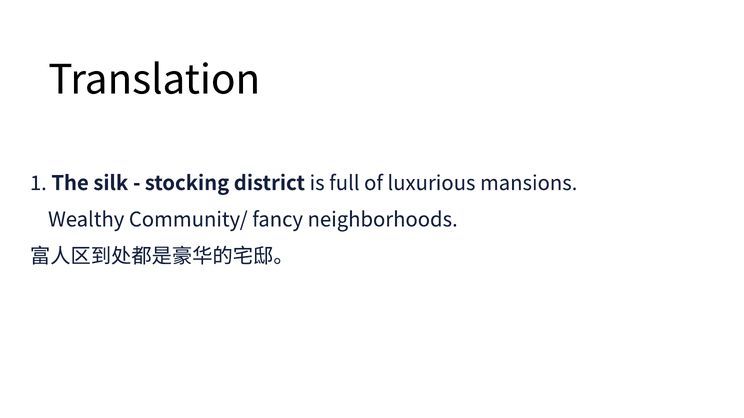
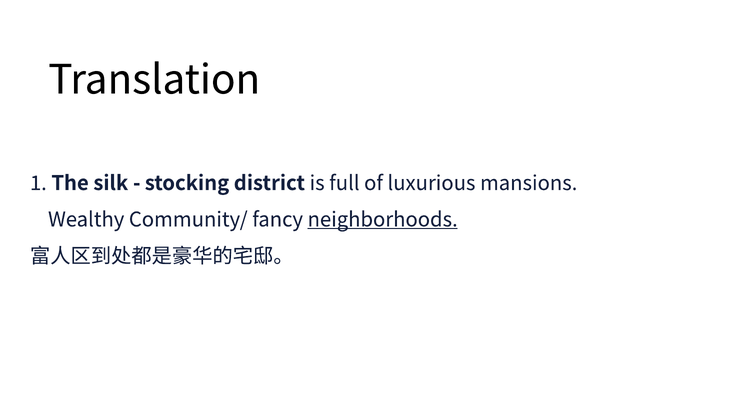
neighborhoods underline: none -> present
